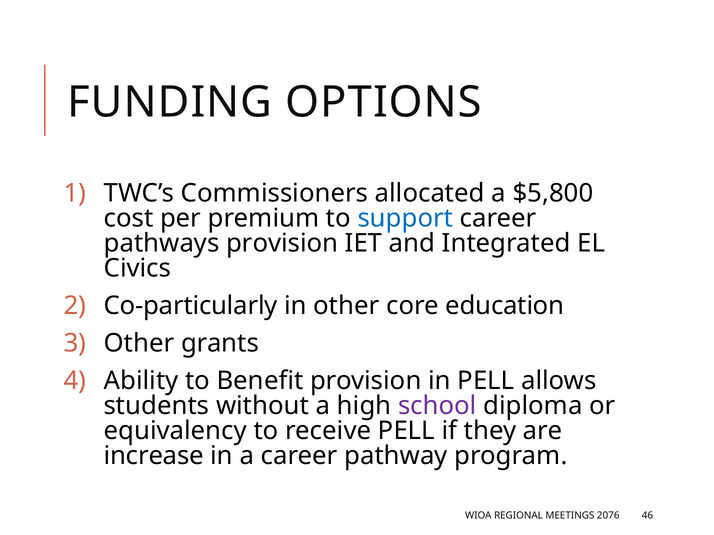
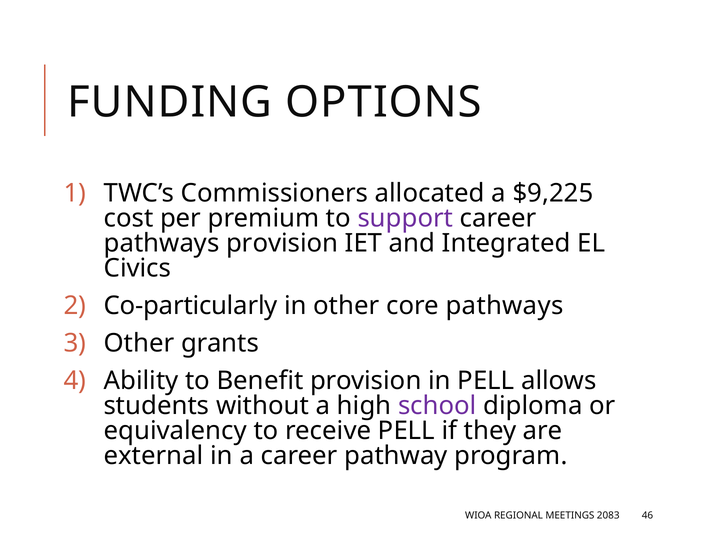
$5,800: $5,800 -> $9,225
support colour: blue -> purple
core education: education -> pathways
increase: increase -> external
2076: 2076 -> 2083
